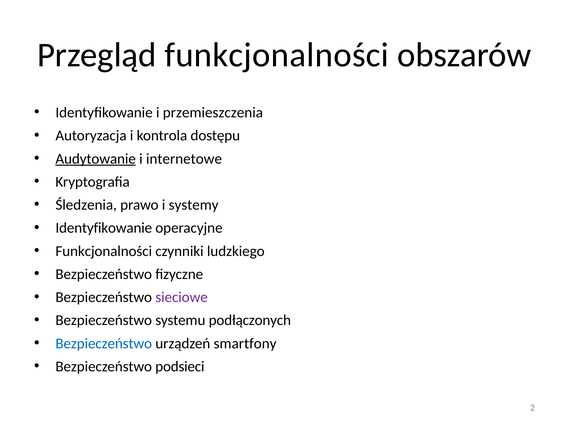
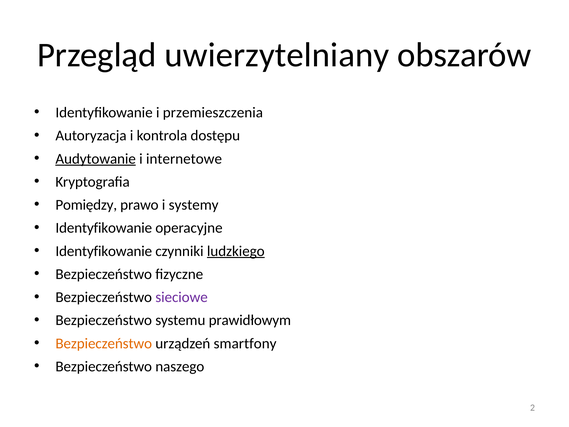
Przegląd funkcjonalności: funkcjonalności -> uwierzytelniany
Śledzenia: Śledzenia -> Pomiędzy
Funkcjonalności at (104, 251): Funkcjonalności -> Identyfikowanie
ludzkiego underline: none -> present
podłączonych: podłączonych -> prawidłowym
Bezpieczeństwo at (104, 343) colour: blue -> orange
podsieci: podsieci -> naszego
